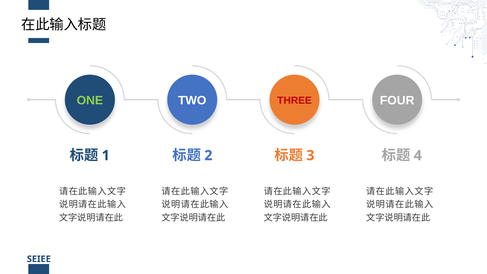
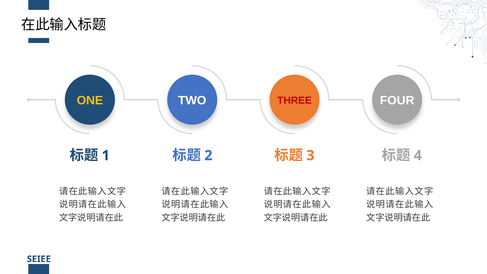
ONE colour: light green -> yellow
